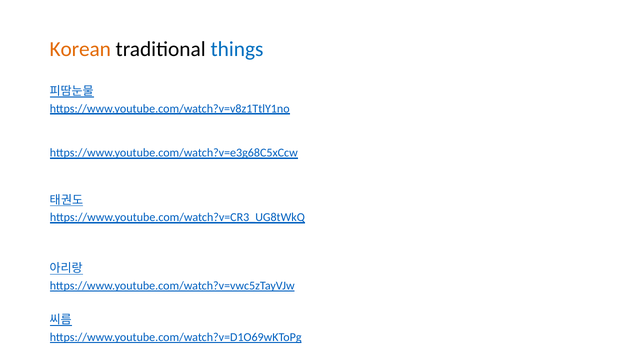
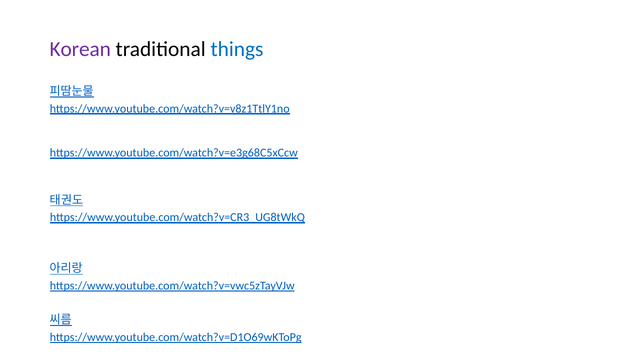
Korean colour: orange -> purple
